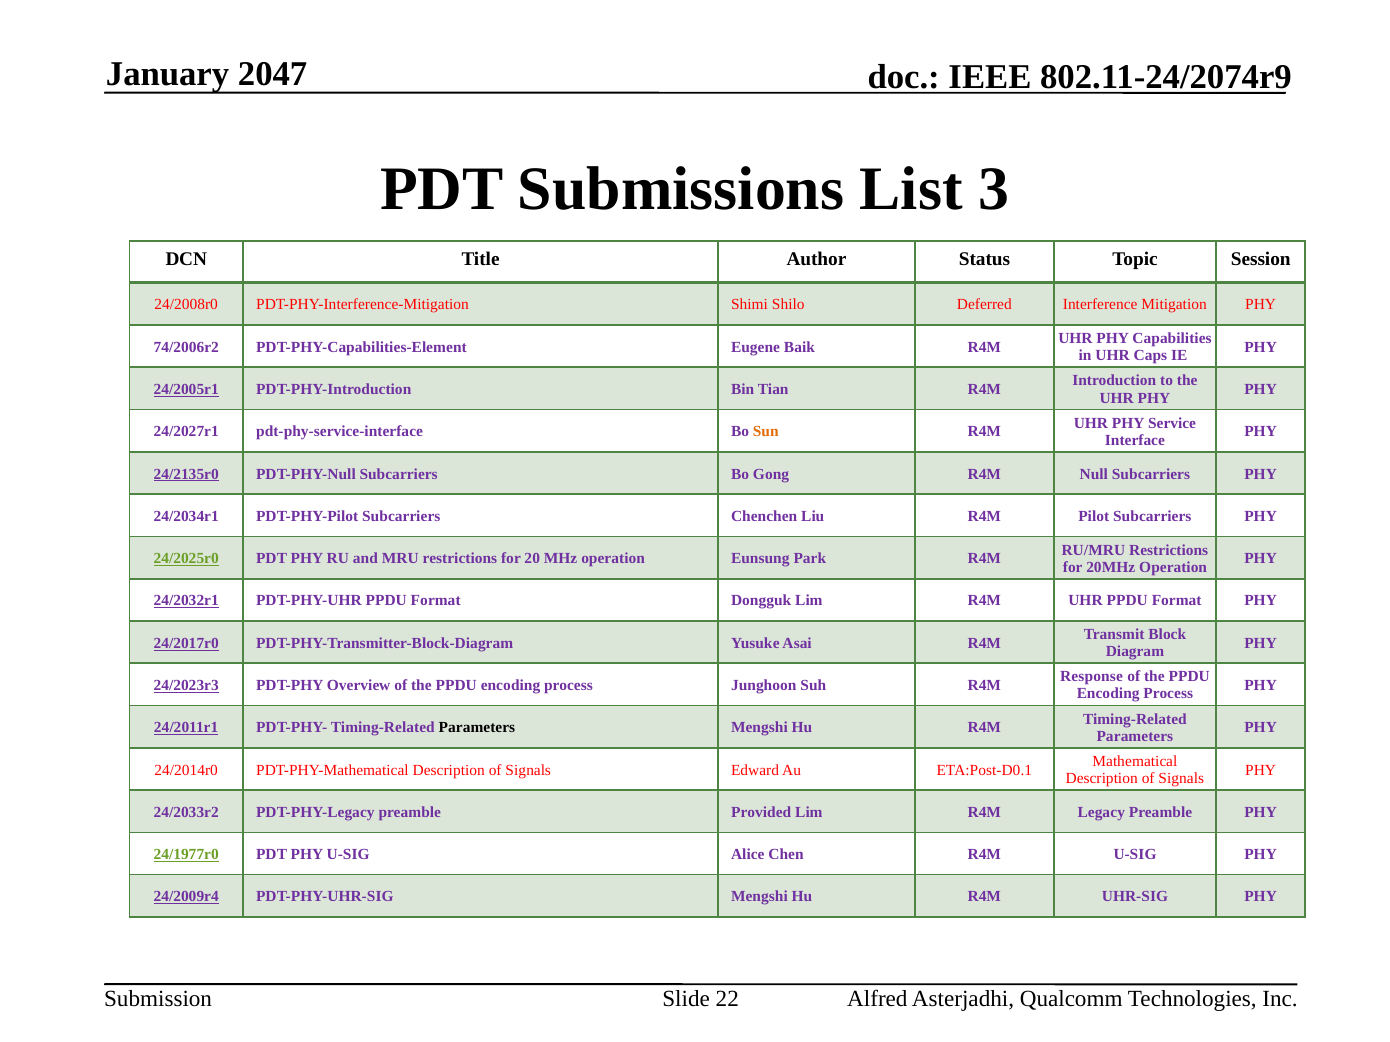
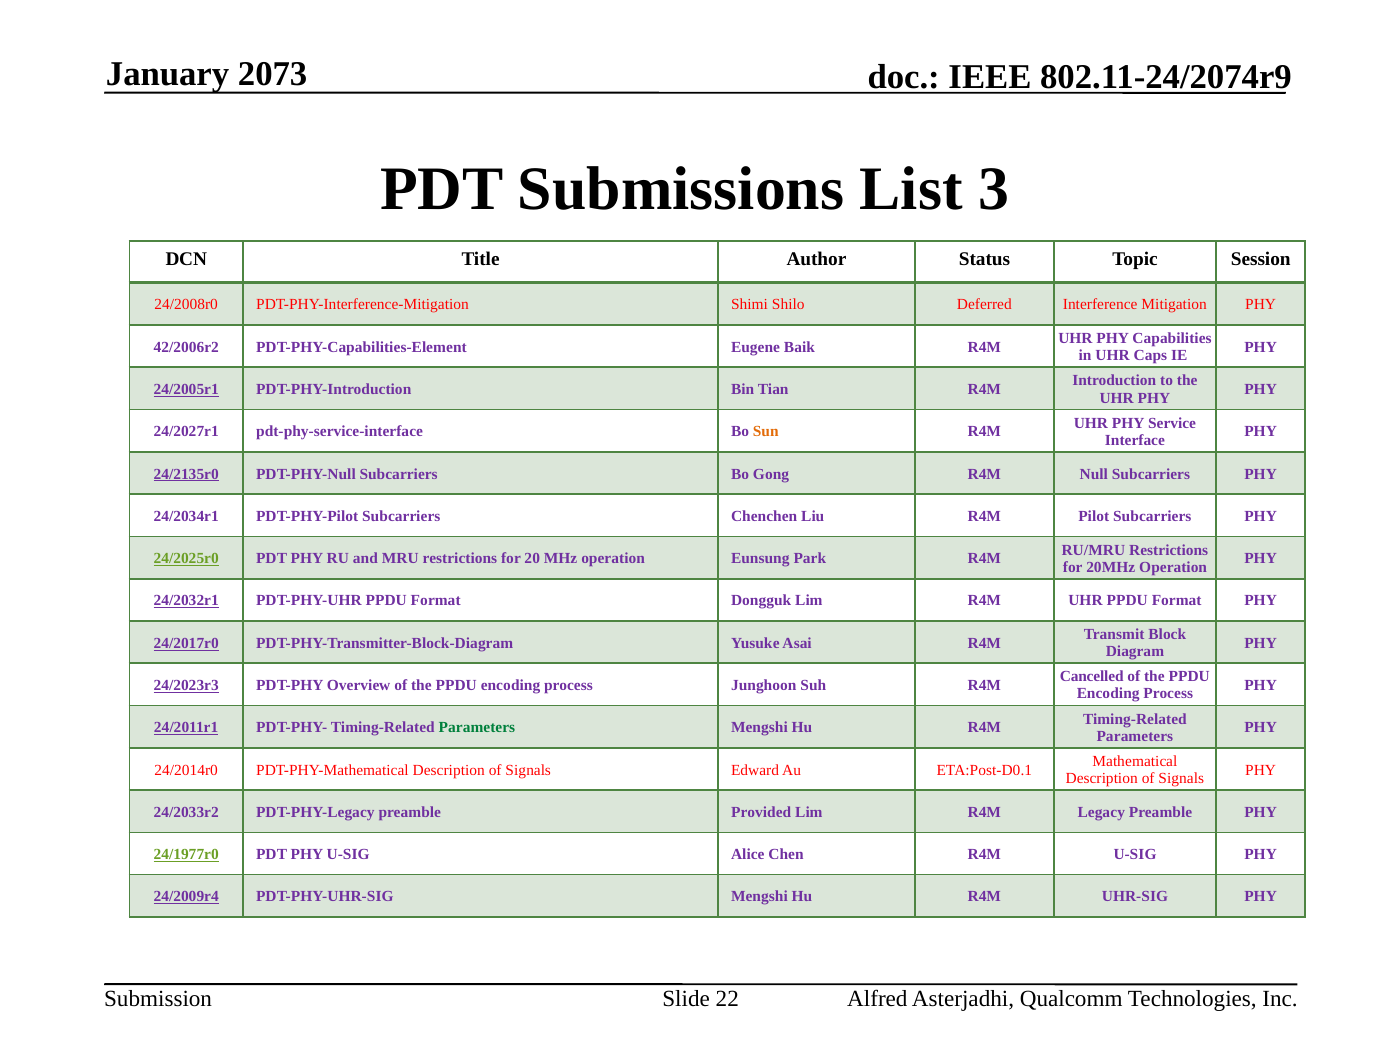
2047: 2047 -> 2073
74/2006r2: 74/2006r2 -> 42/2006r2
Response: Response -> Cancelled
Parameters at (477, 728) colour: black -> green
